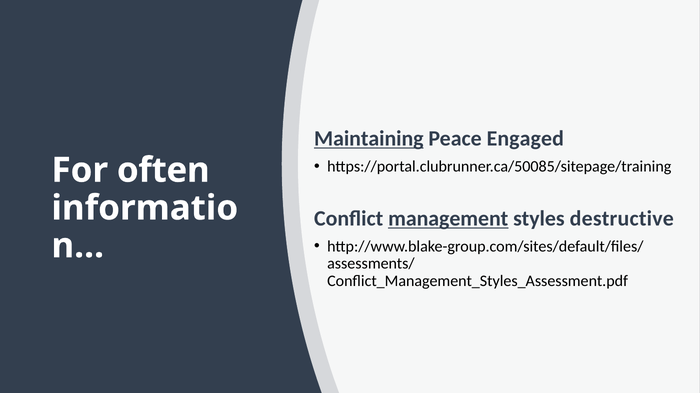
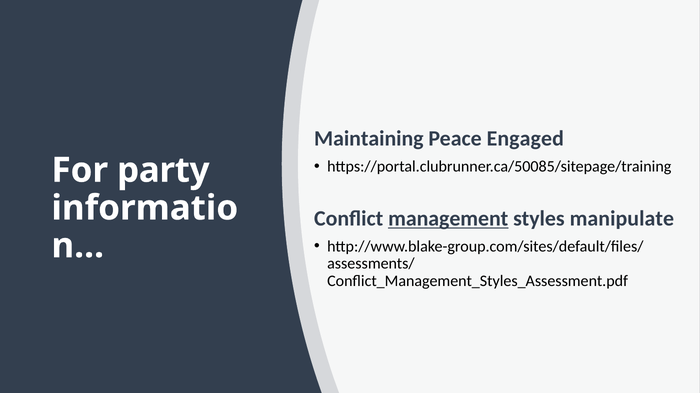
Maintaining underline: present -> none
often: often -> party
destructive: destructive -> manipulate
